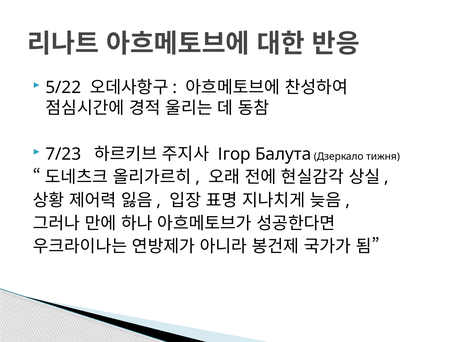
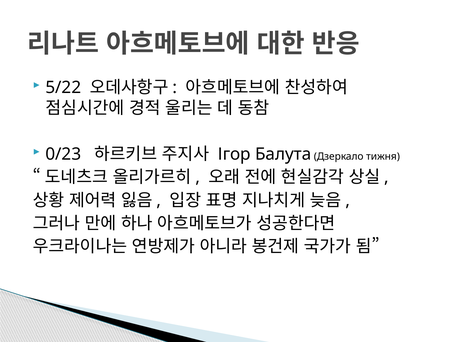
7/23: 7/23 -> 0/23
